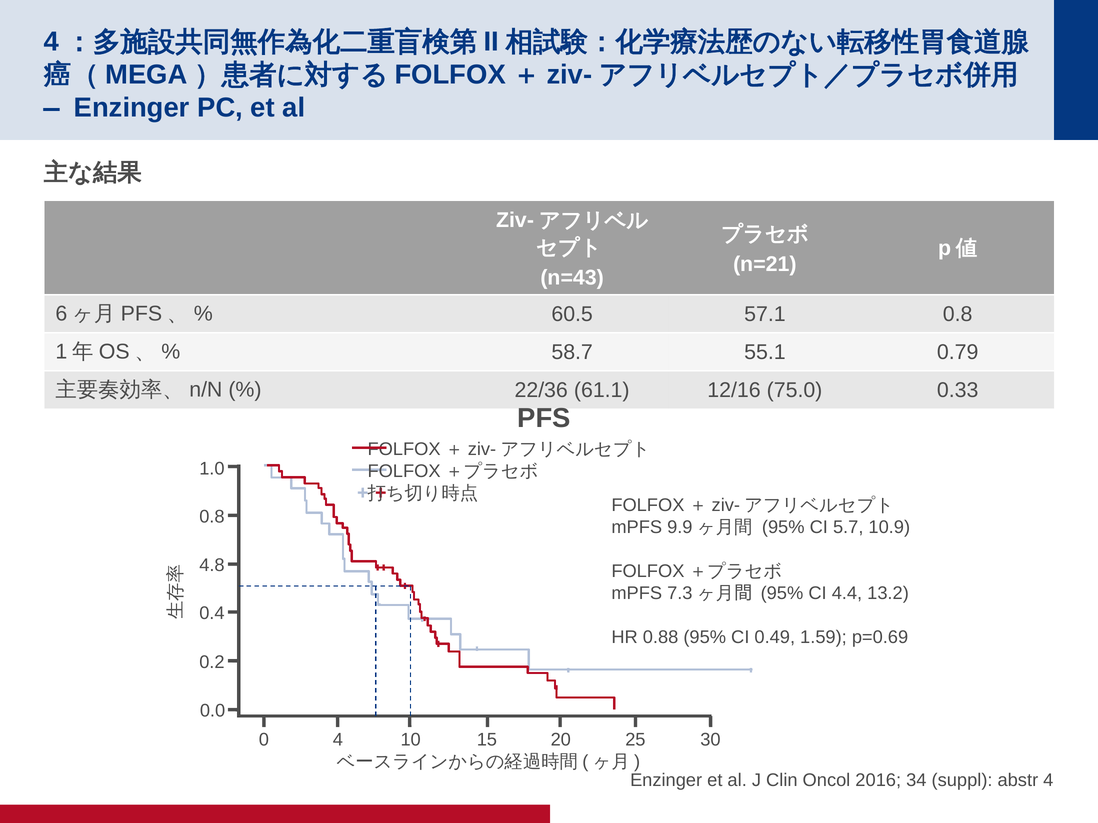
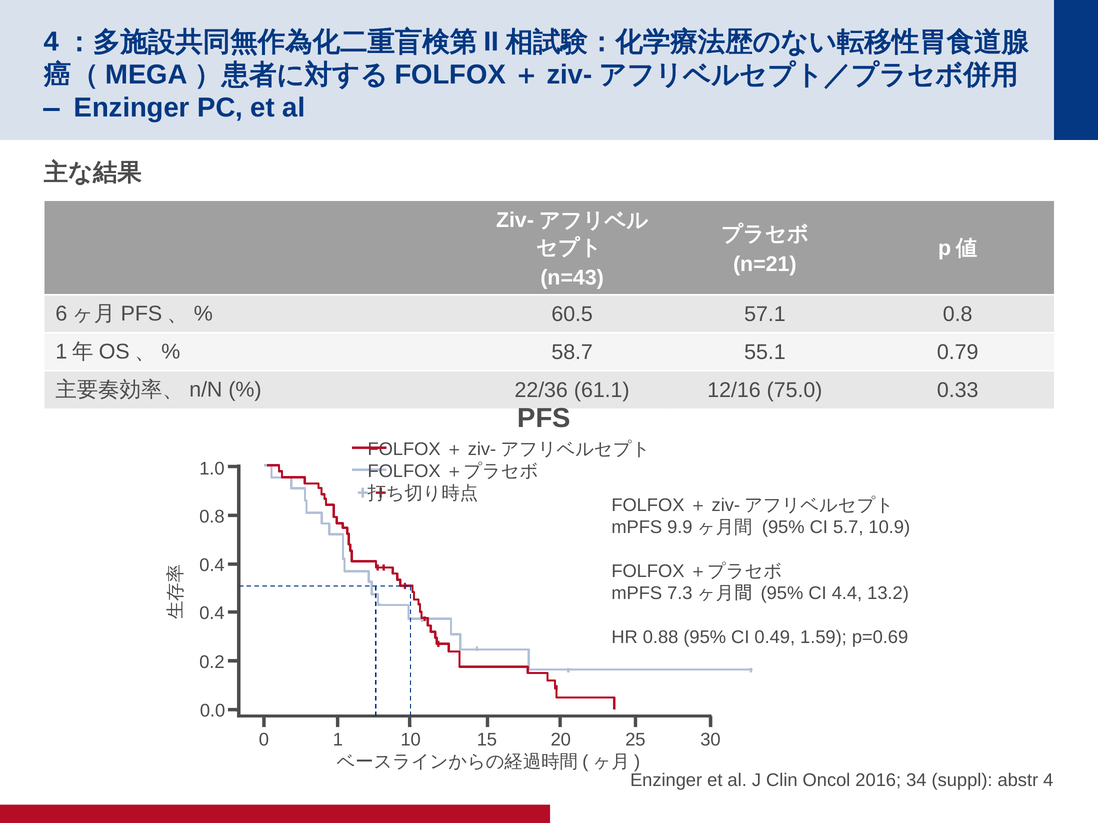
4.8 at (212, 566): 4.8 -> 0.4
0 4: 4 -> 1
